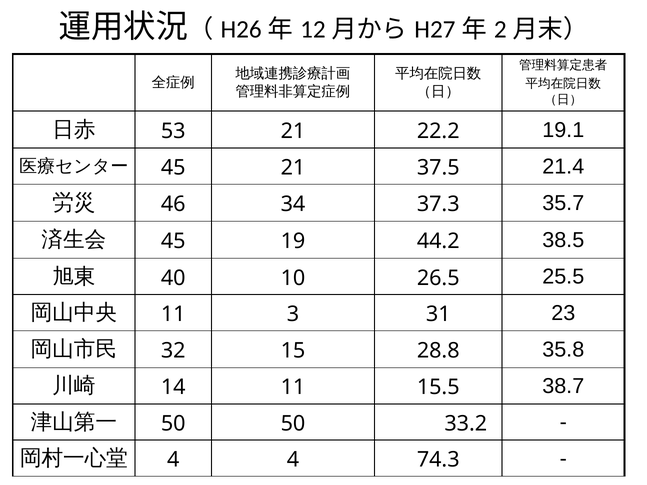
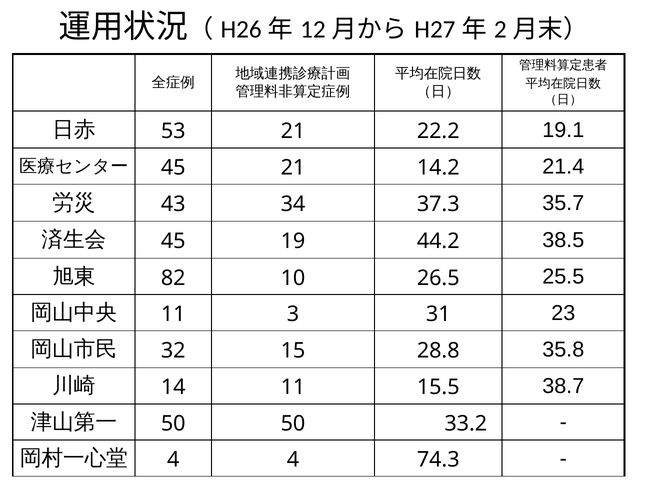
37.5: 37.5 -> 14.2
46: 46 -> 43
40: 40 -> 82
